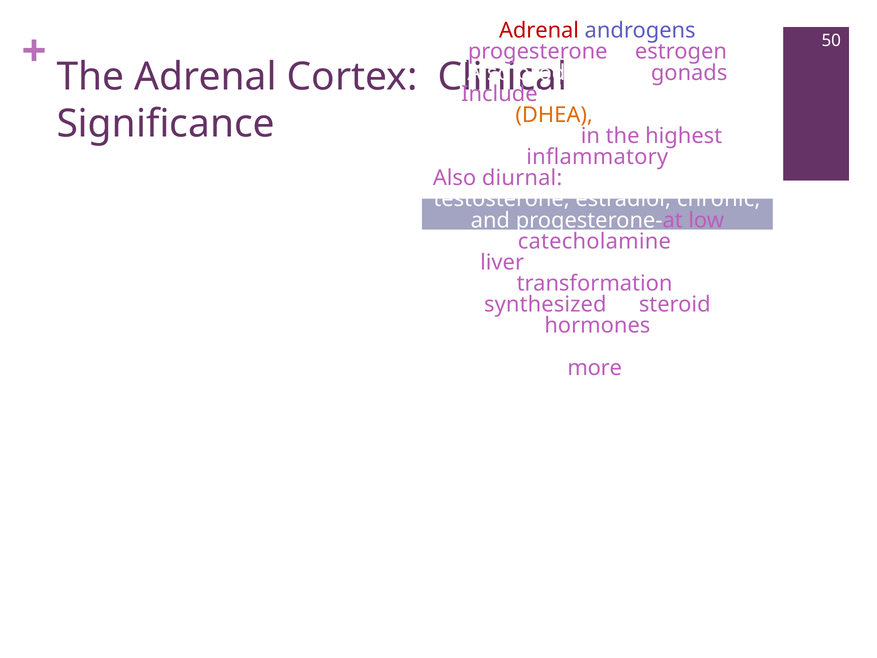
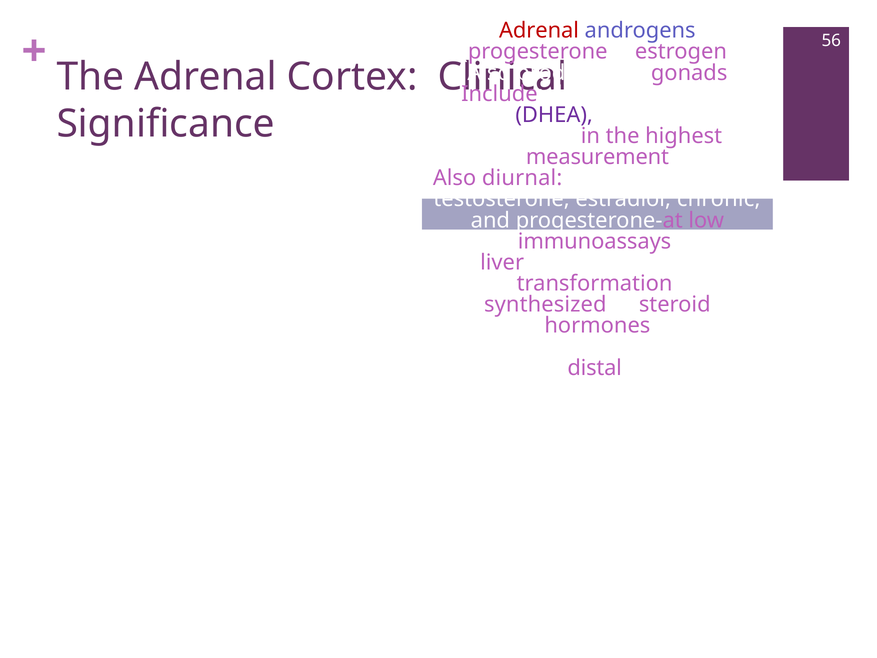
50: 50 -> 56
DHEA colour: orange -> purple
inflammatory: inflammatory -> measurement
catecholamine: catecholamine -> immunoassays
more: more -> distal
